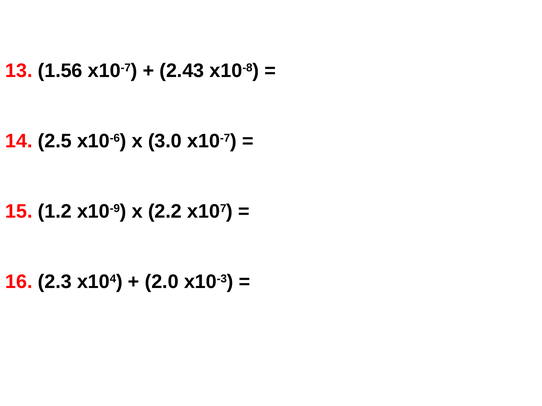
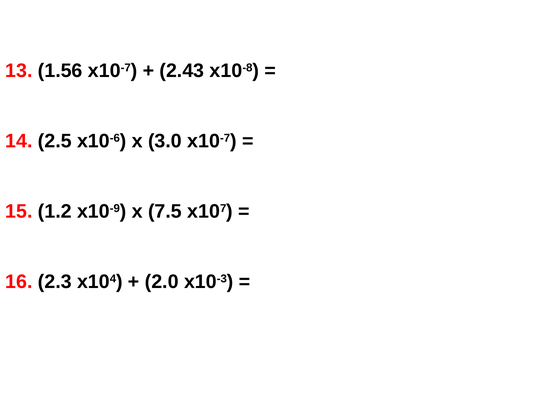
2.2: 2.2 -> 7.5
